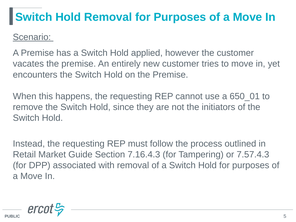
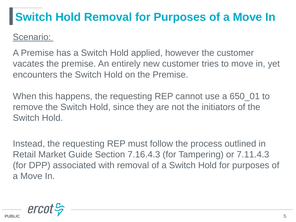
7.57.4.3: 7.57.4.3 -> 7.11.4.3
